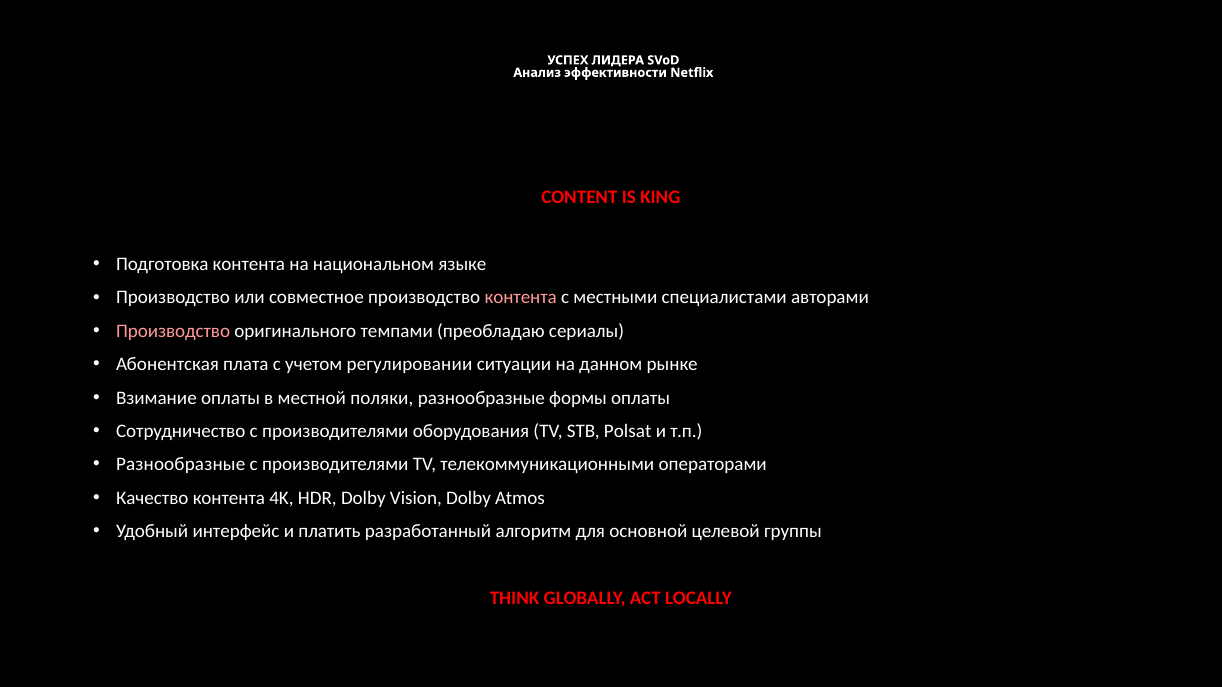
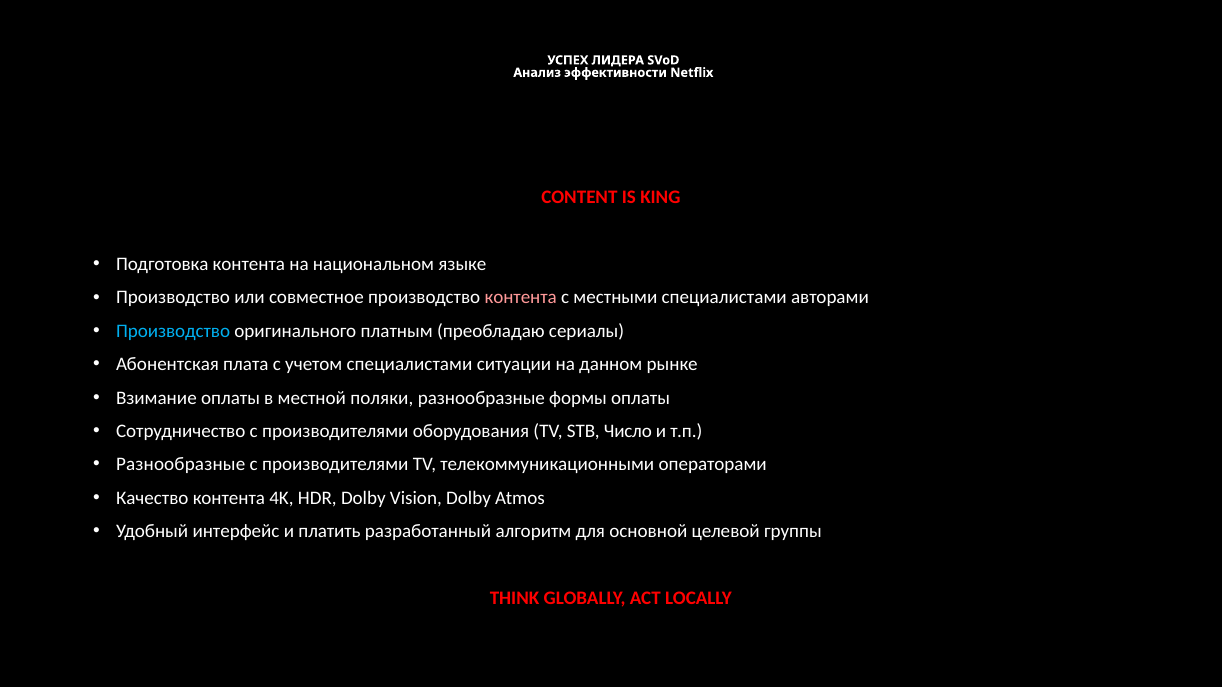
Производство at (173, 331) colour: pink -> light blue
темпами: темпами -> платным
учетом регулировании: регулировании -> специалистами
Polsat: Polsat -> Число
